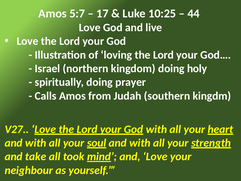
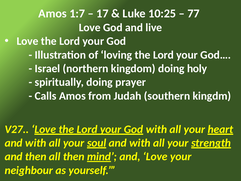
5:7: 5:7 -> 1:7
44: 44 -> 77
and take: take -> then
all took: took -> then
